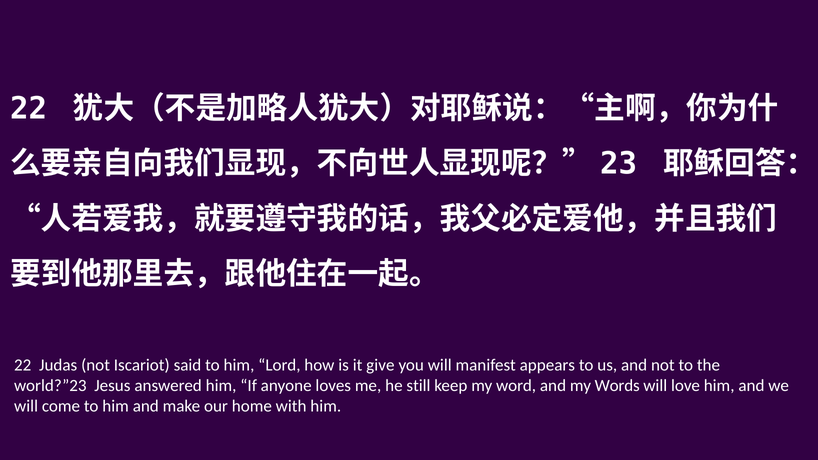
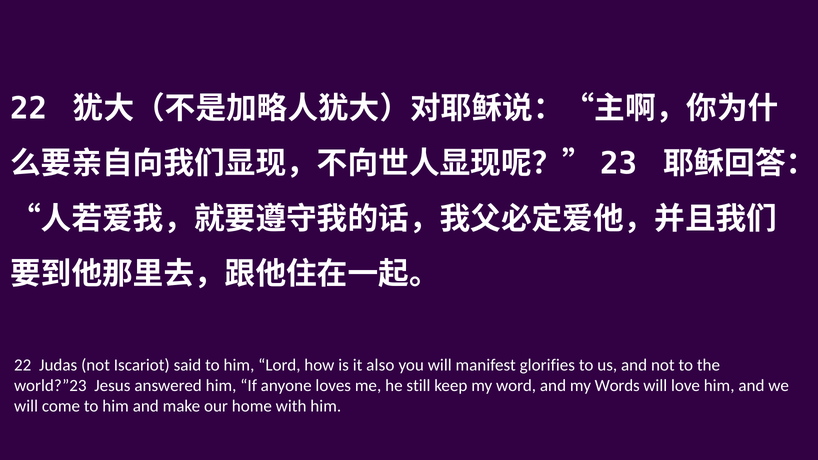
give: give -> also
appears: appears -> glorifies
